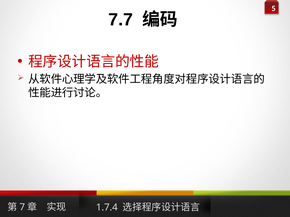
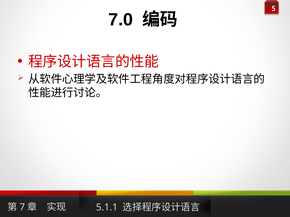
7.7: 7.7 -> 7.0
1.7.4: 1.7.4 -> 5.1.1
